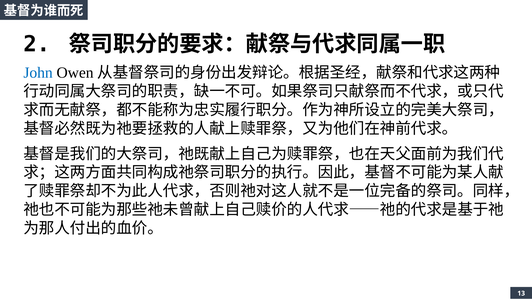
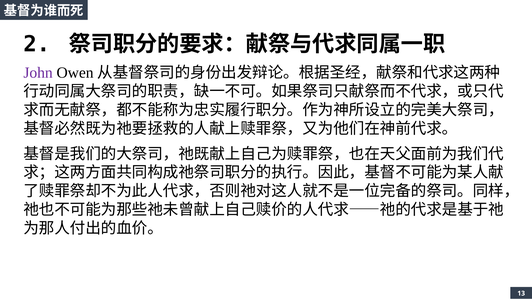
John colour: blue -> purple
